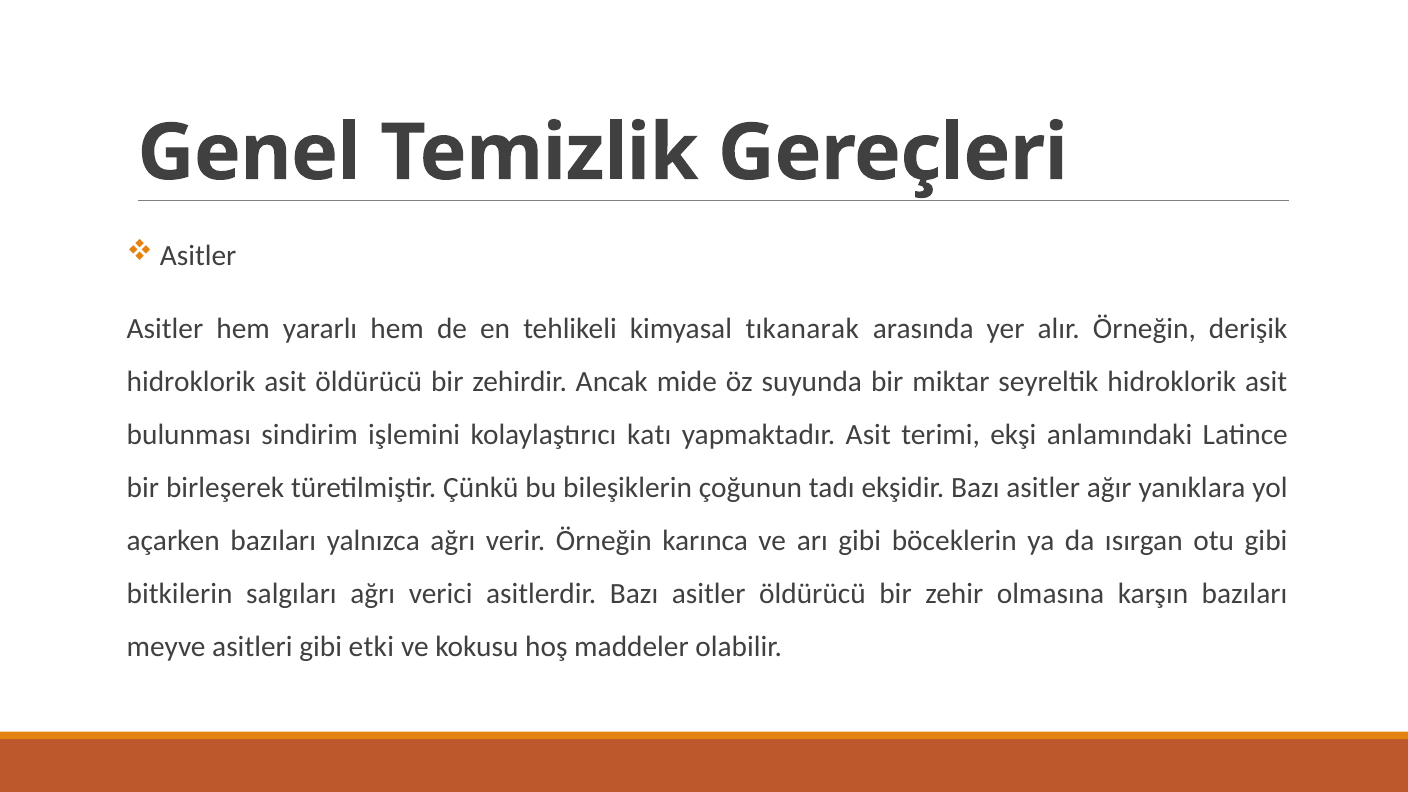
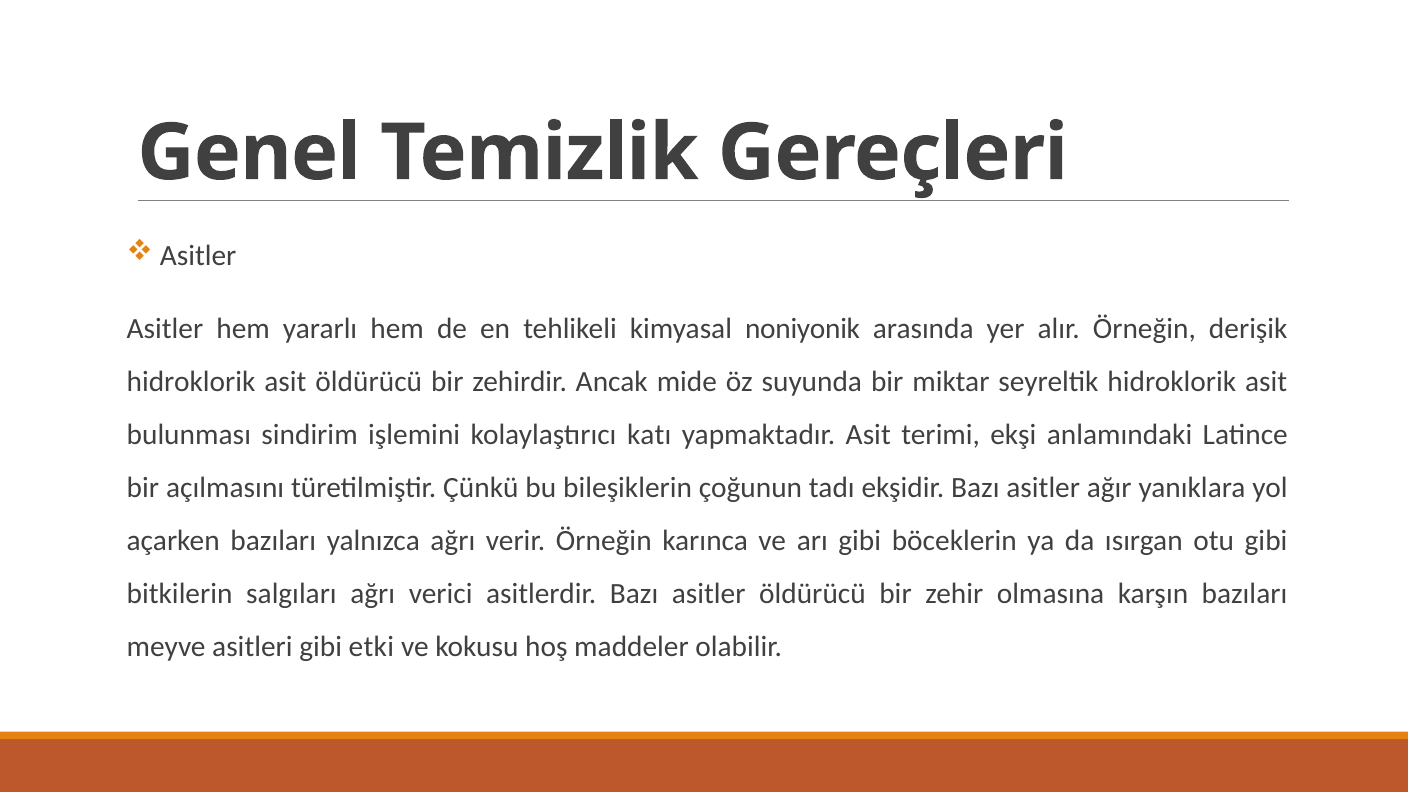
tıkanarak: tıkanarak -> noniyonik
birleşerek: birleşerek -> açılmasını
